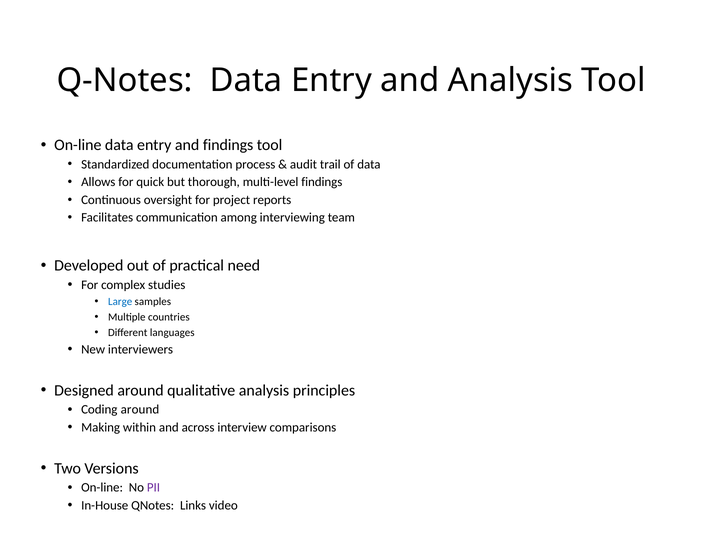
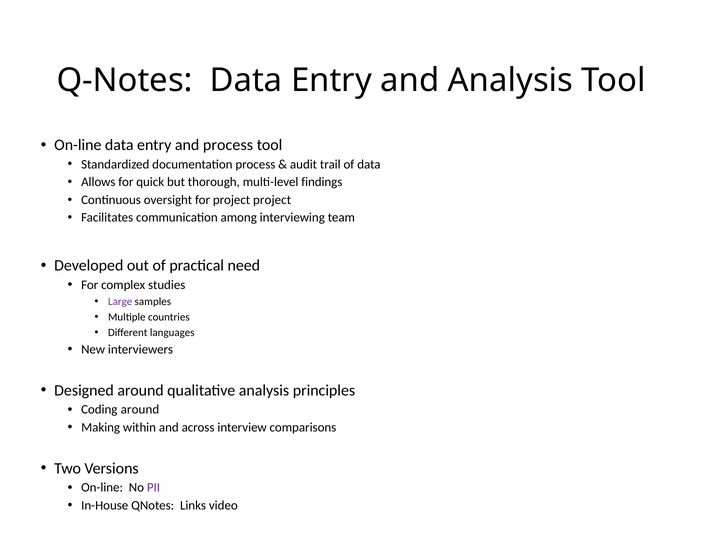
and findings: findings -> process
project reports: reports -> project
Large colour: blue -> purple
